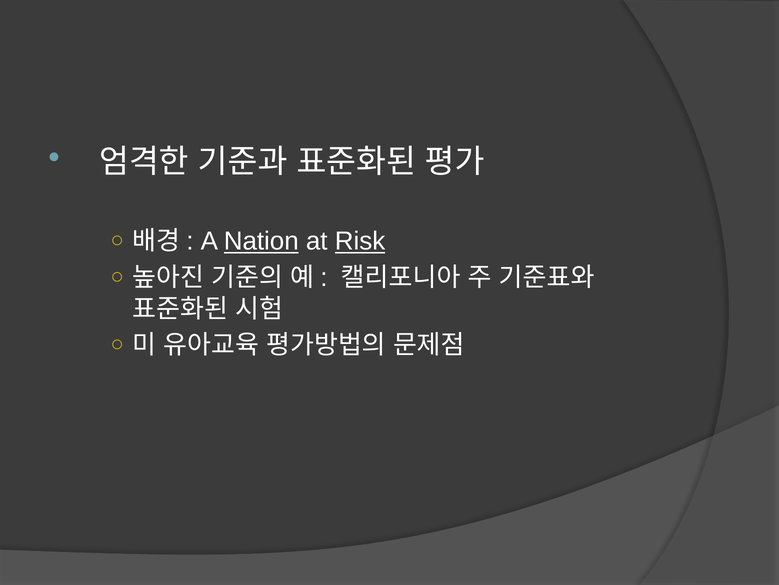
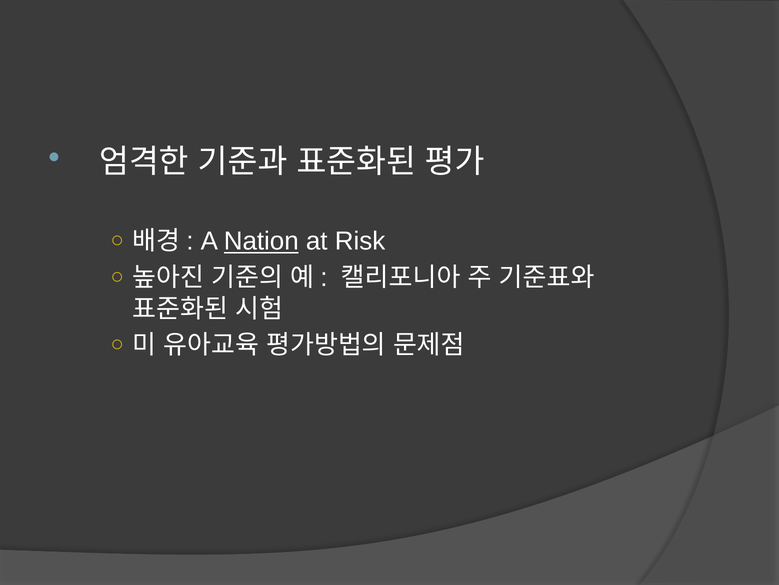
Risk underline: present -> none
